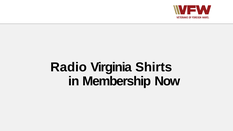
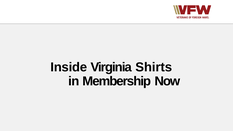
Radio: Radio -> Inside
